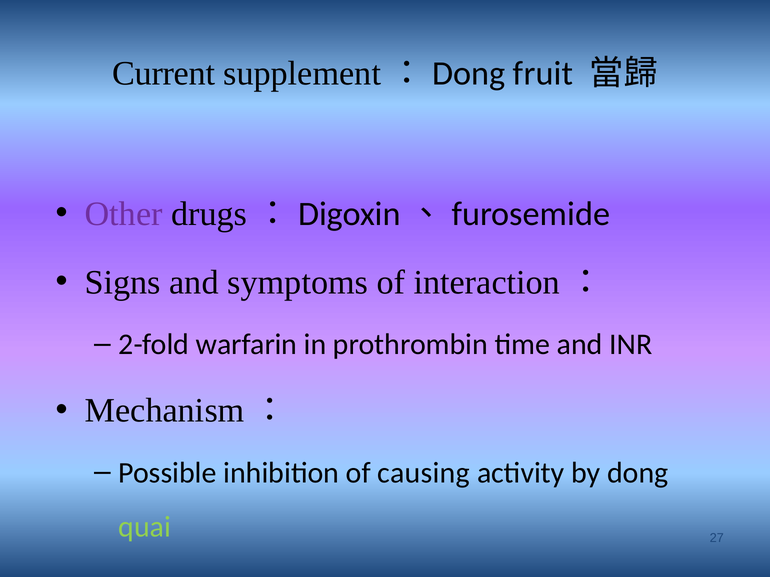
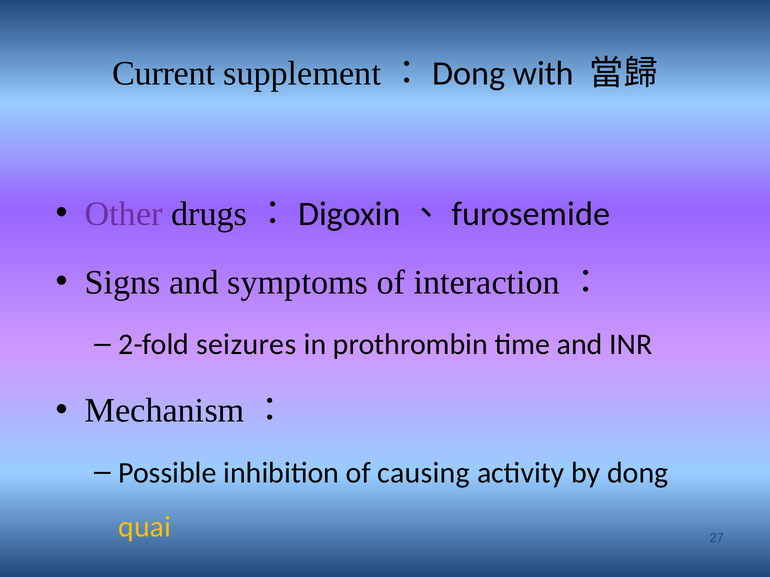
fruit: fruit -> with
warfarin: warfarin -> seizures
quai colour: light green -> yellow
